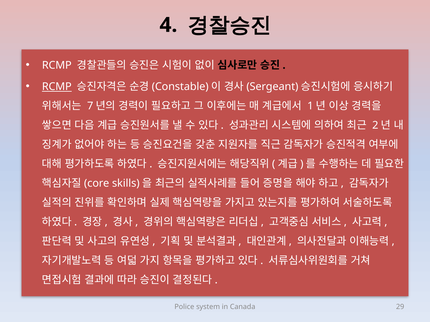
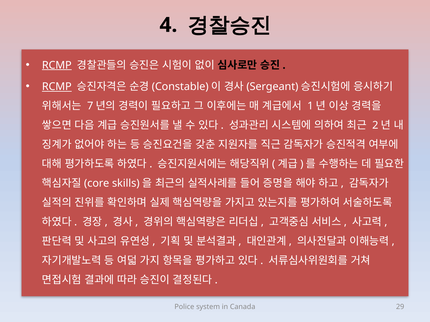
RCMP at (57, 65) underline: none -> present
